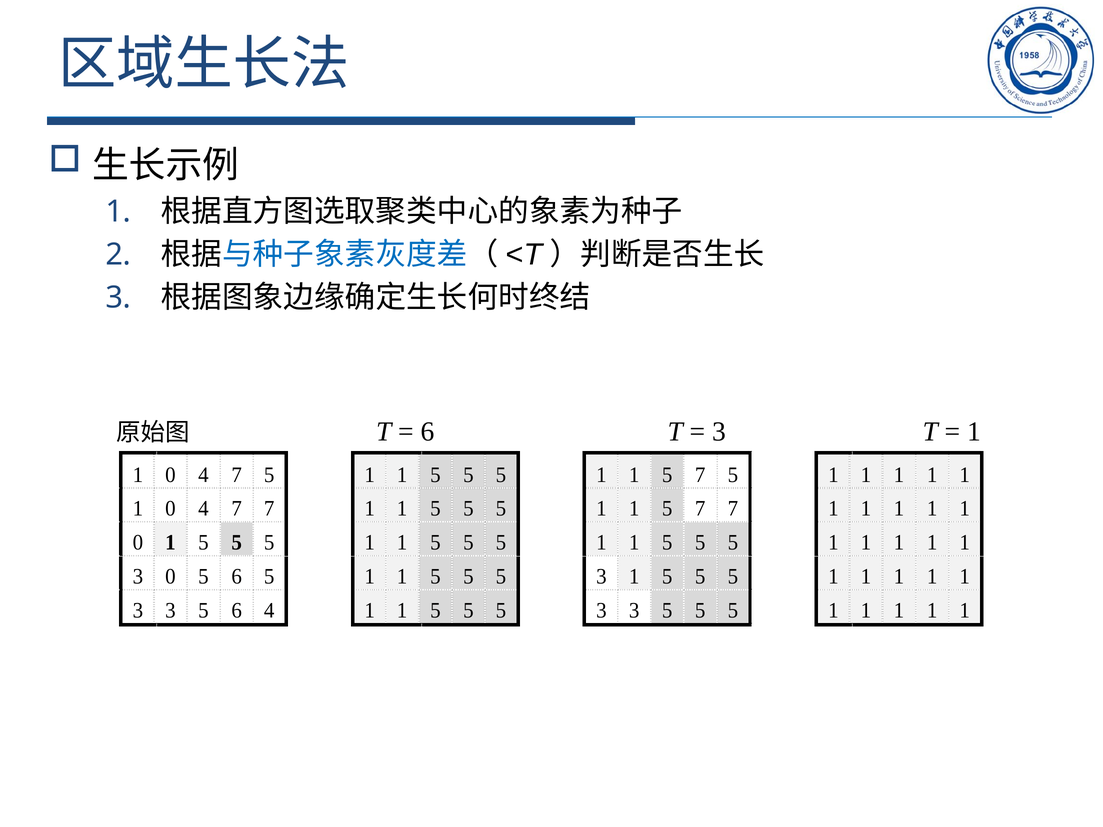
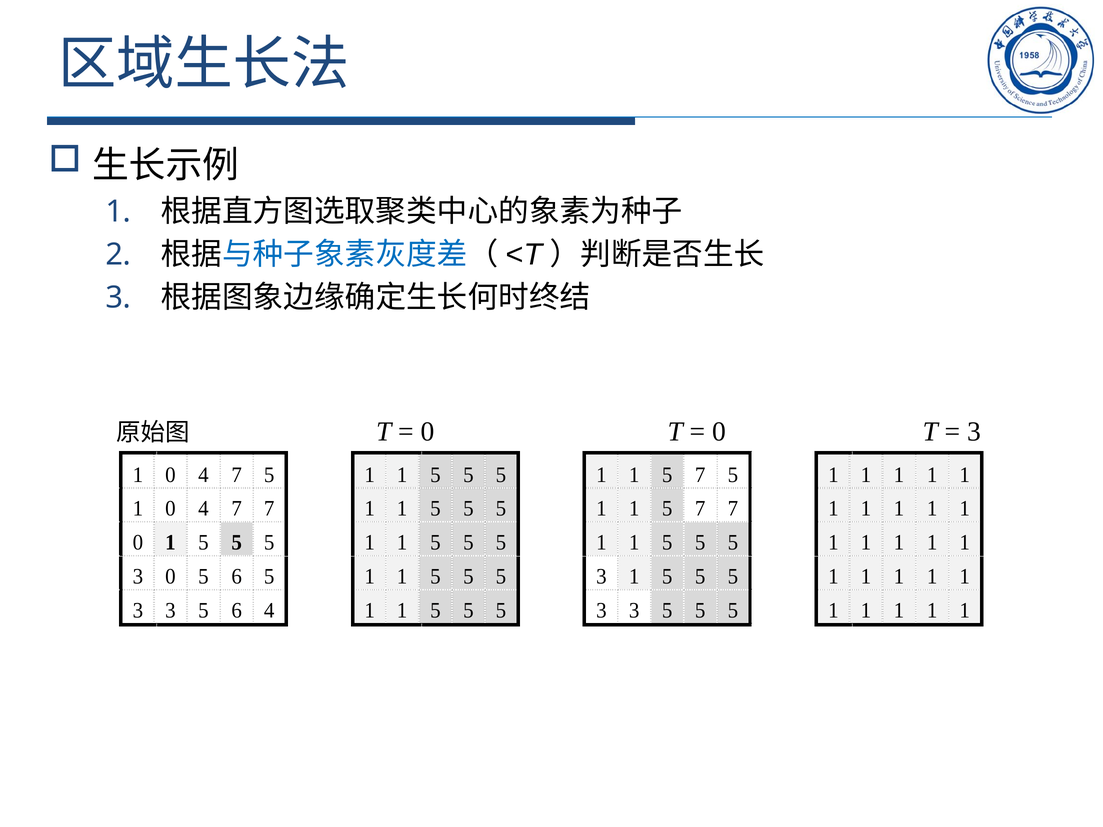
6 at (428, 432): 6 -> 0
3 at (719, 432): 3 -> 0
1 at (974, 432): 1 -> 3
